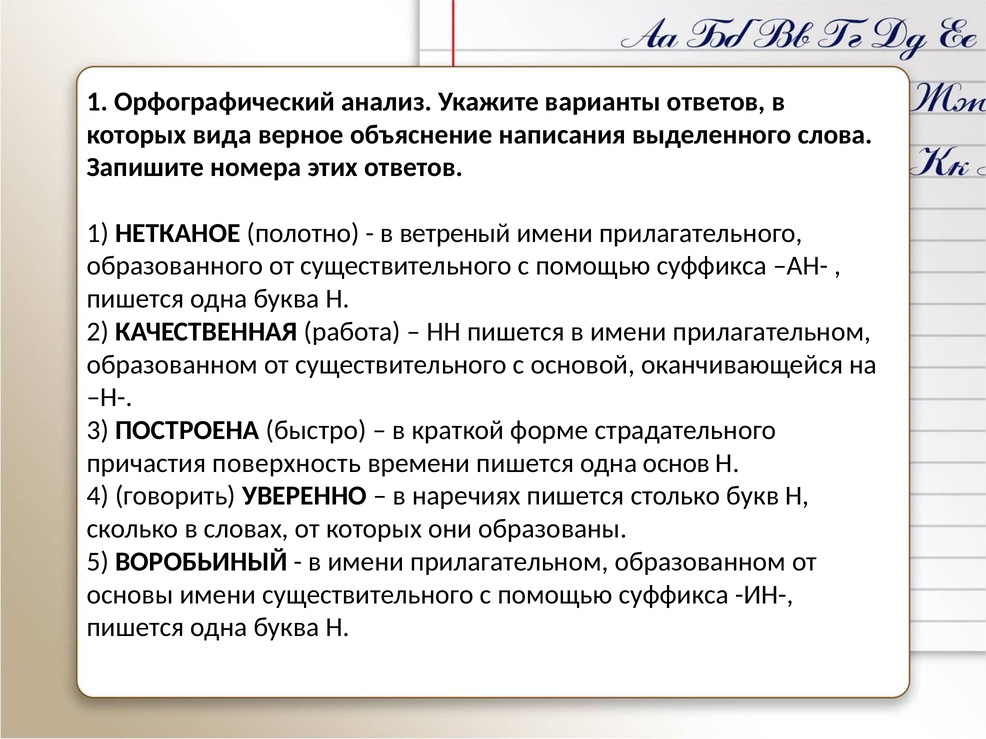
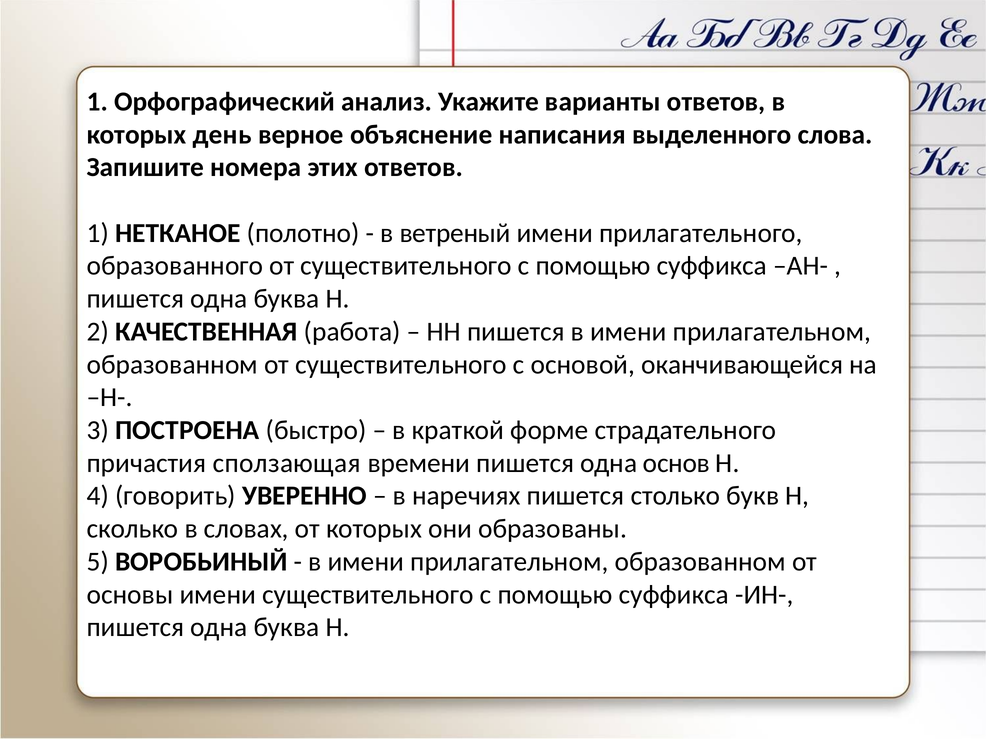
вида: вида -> день
поверхность: поверхность -> сползающая
